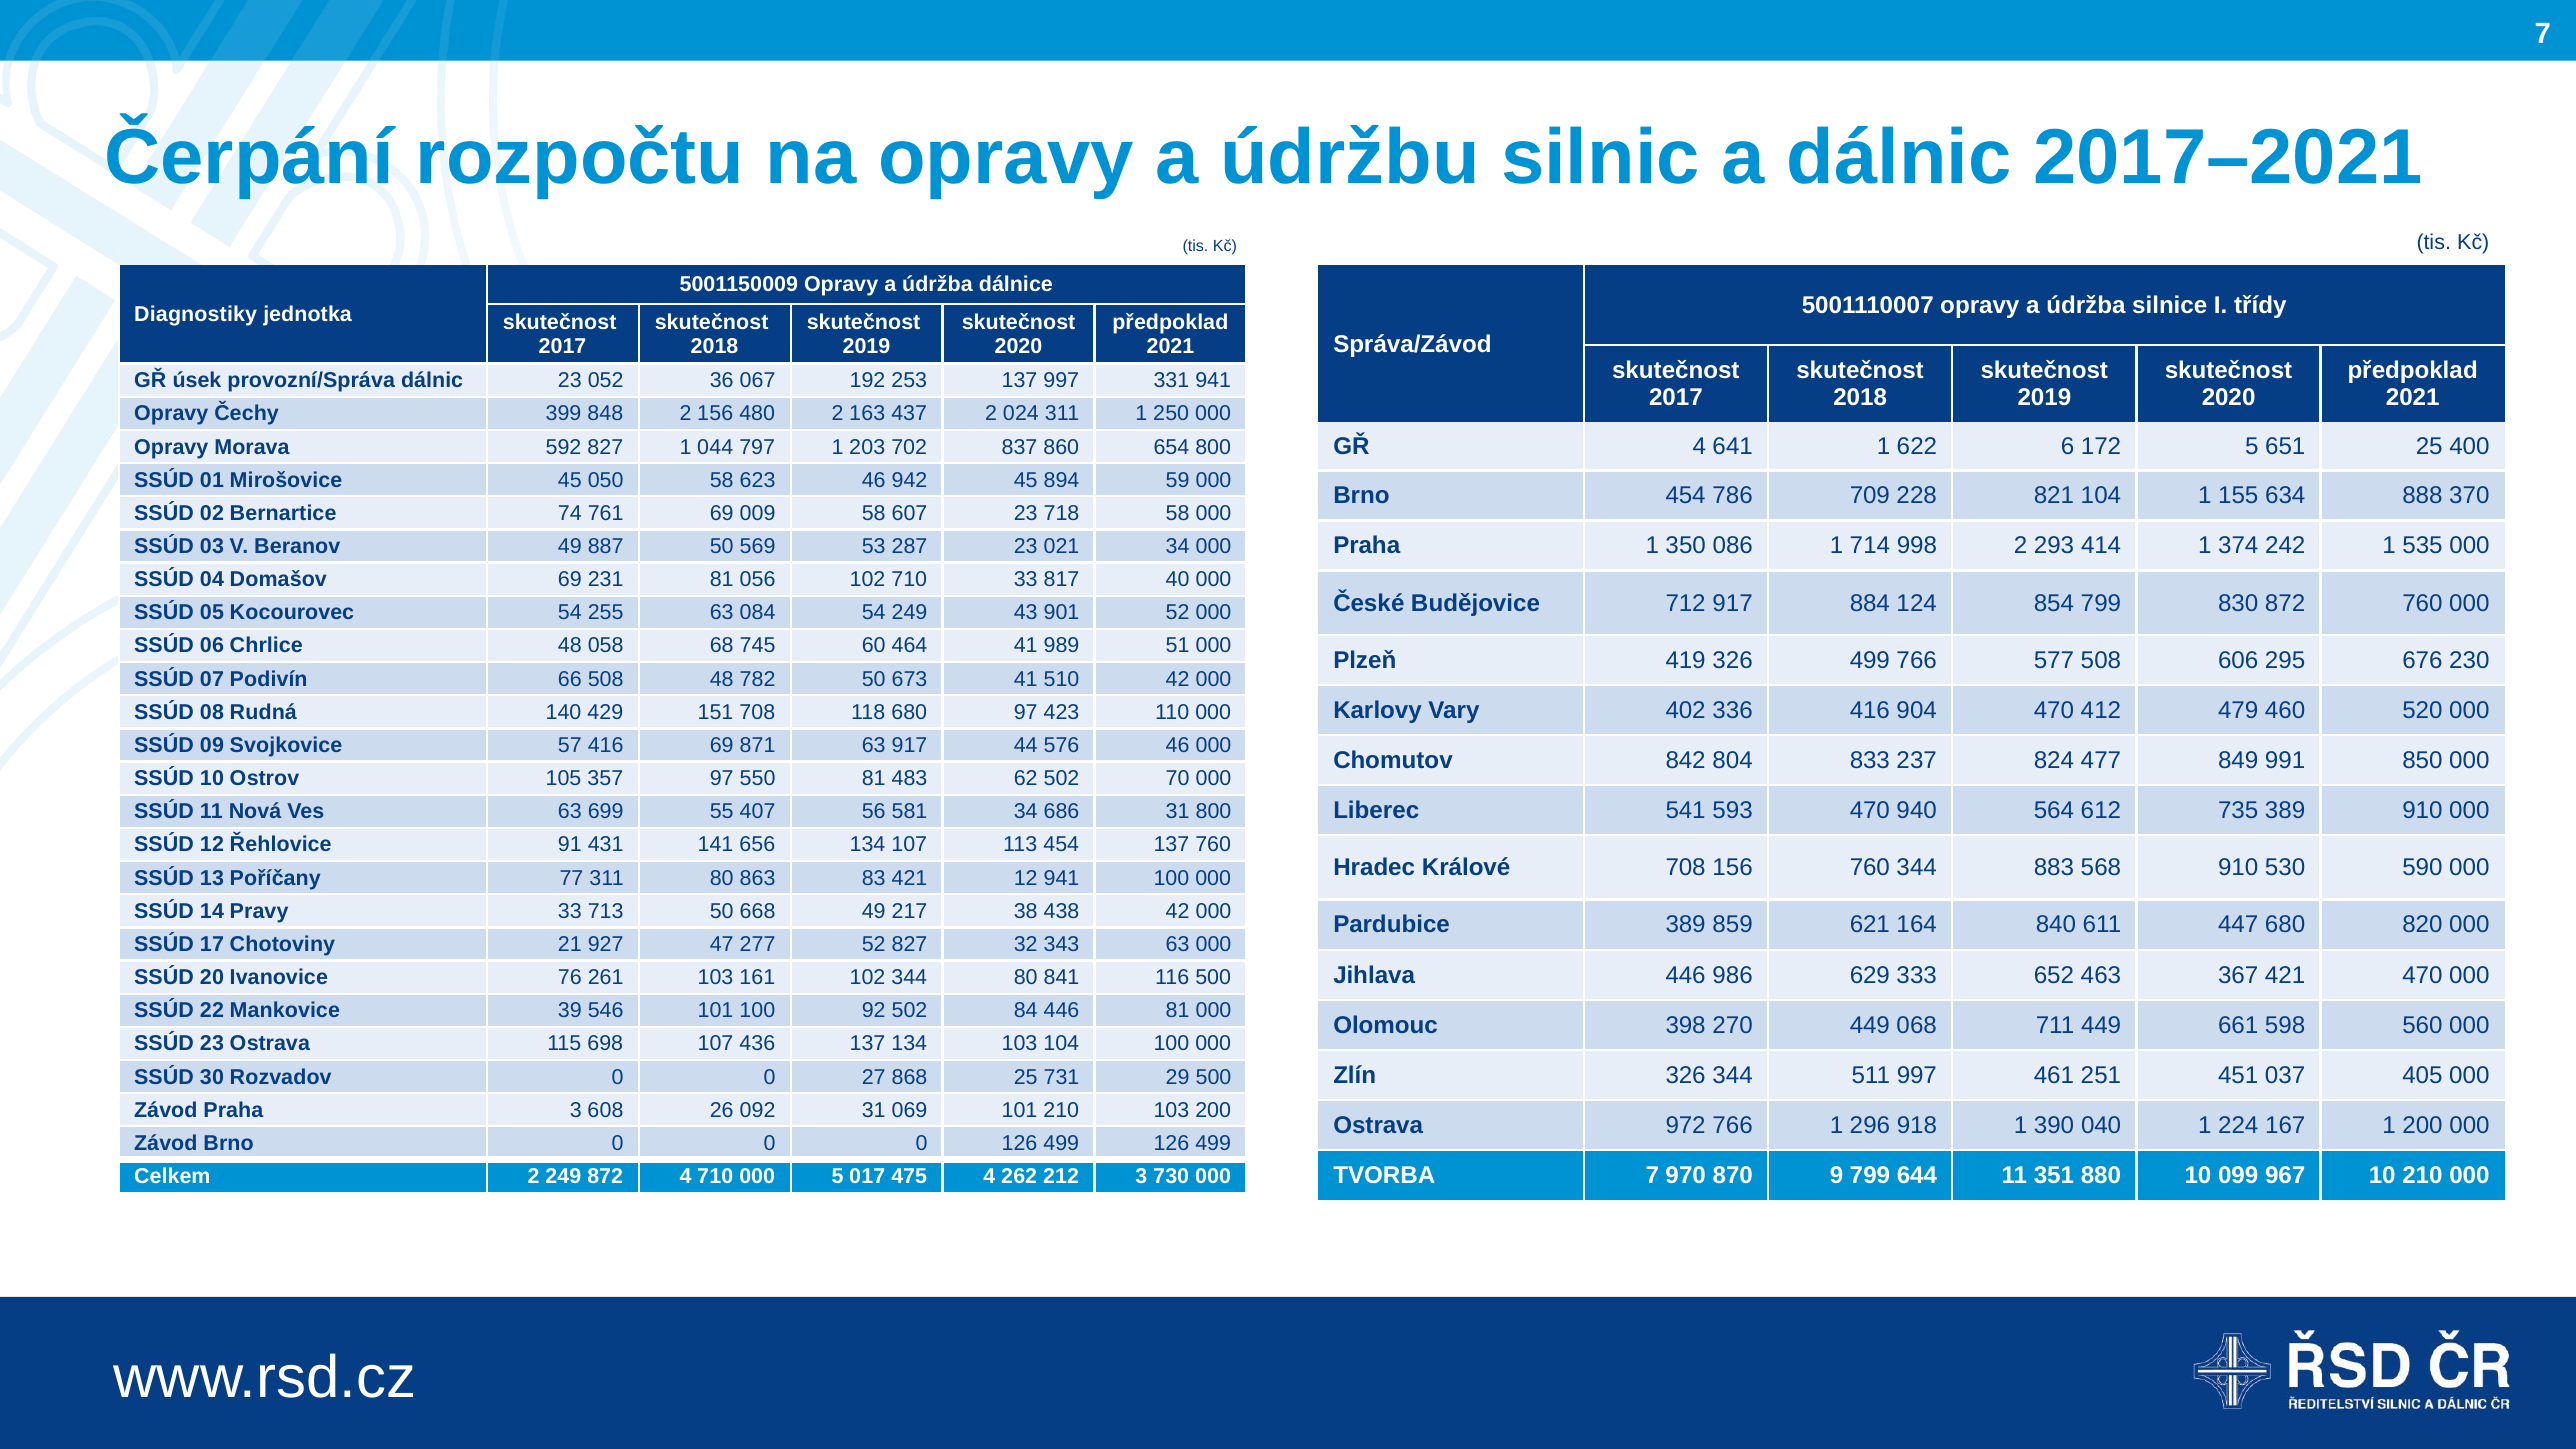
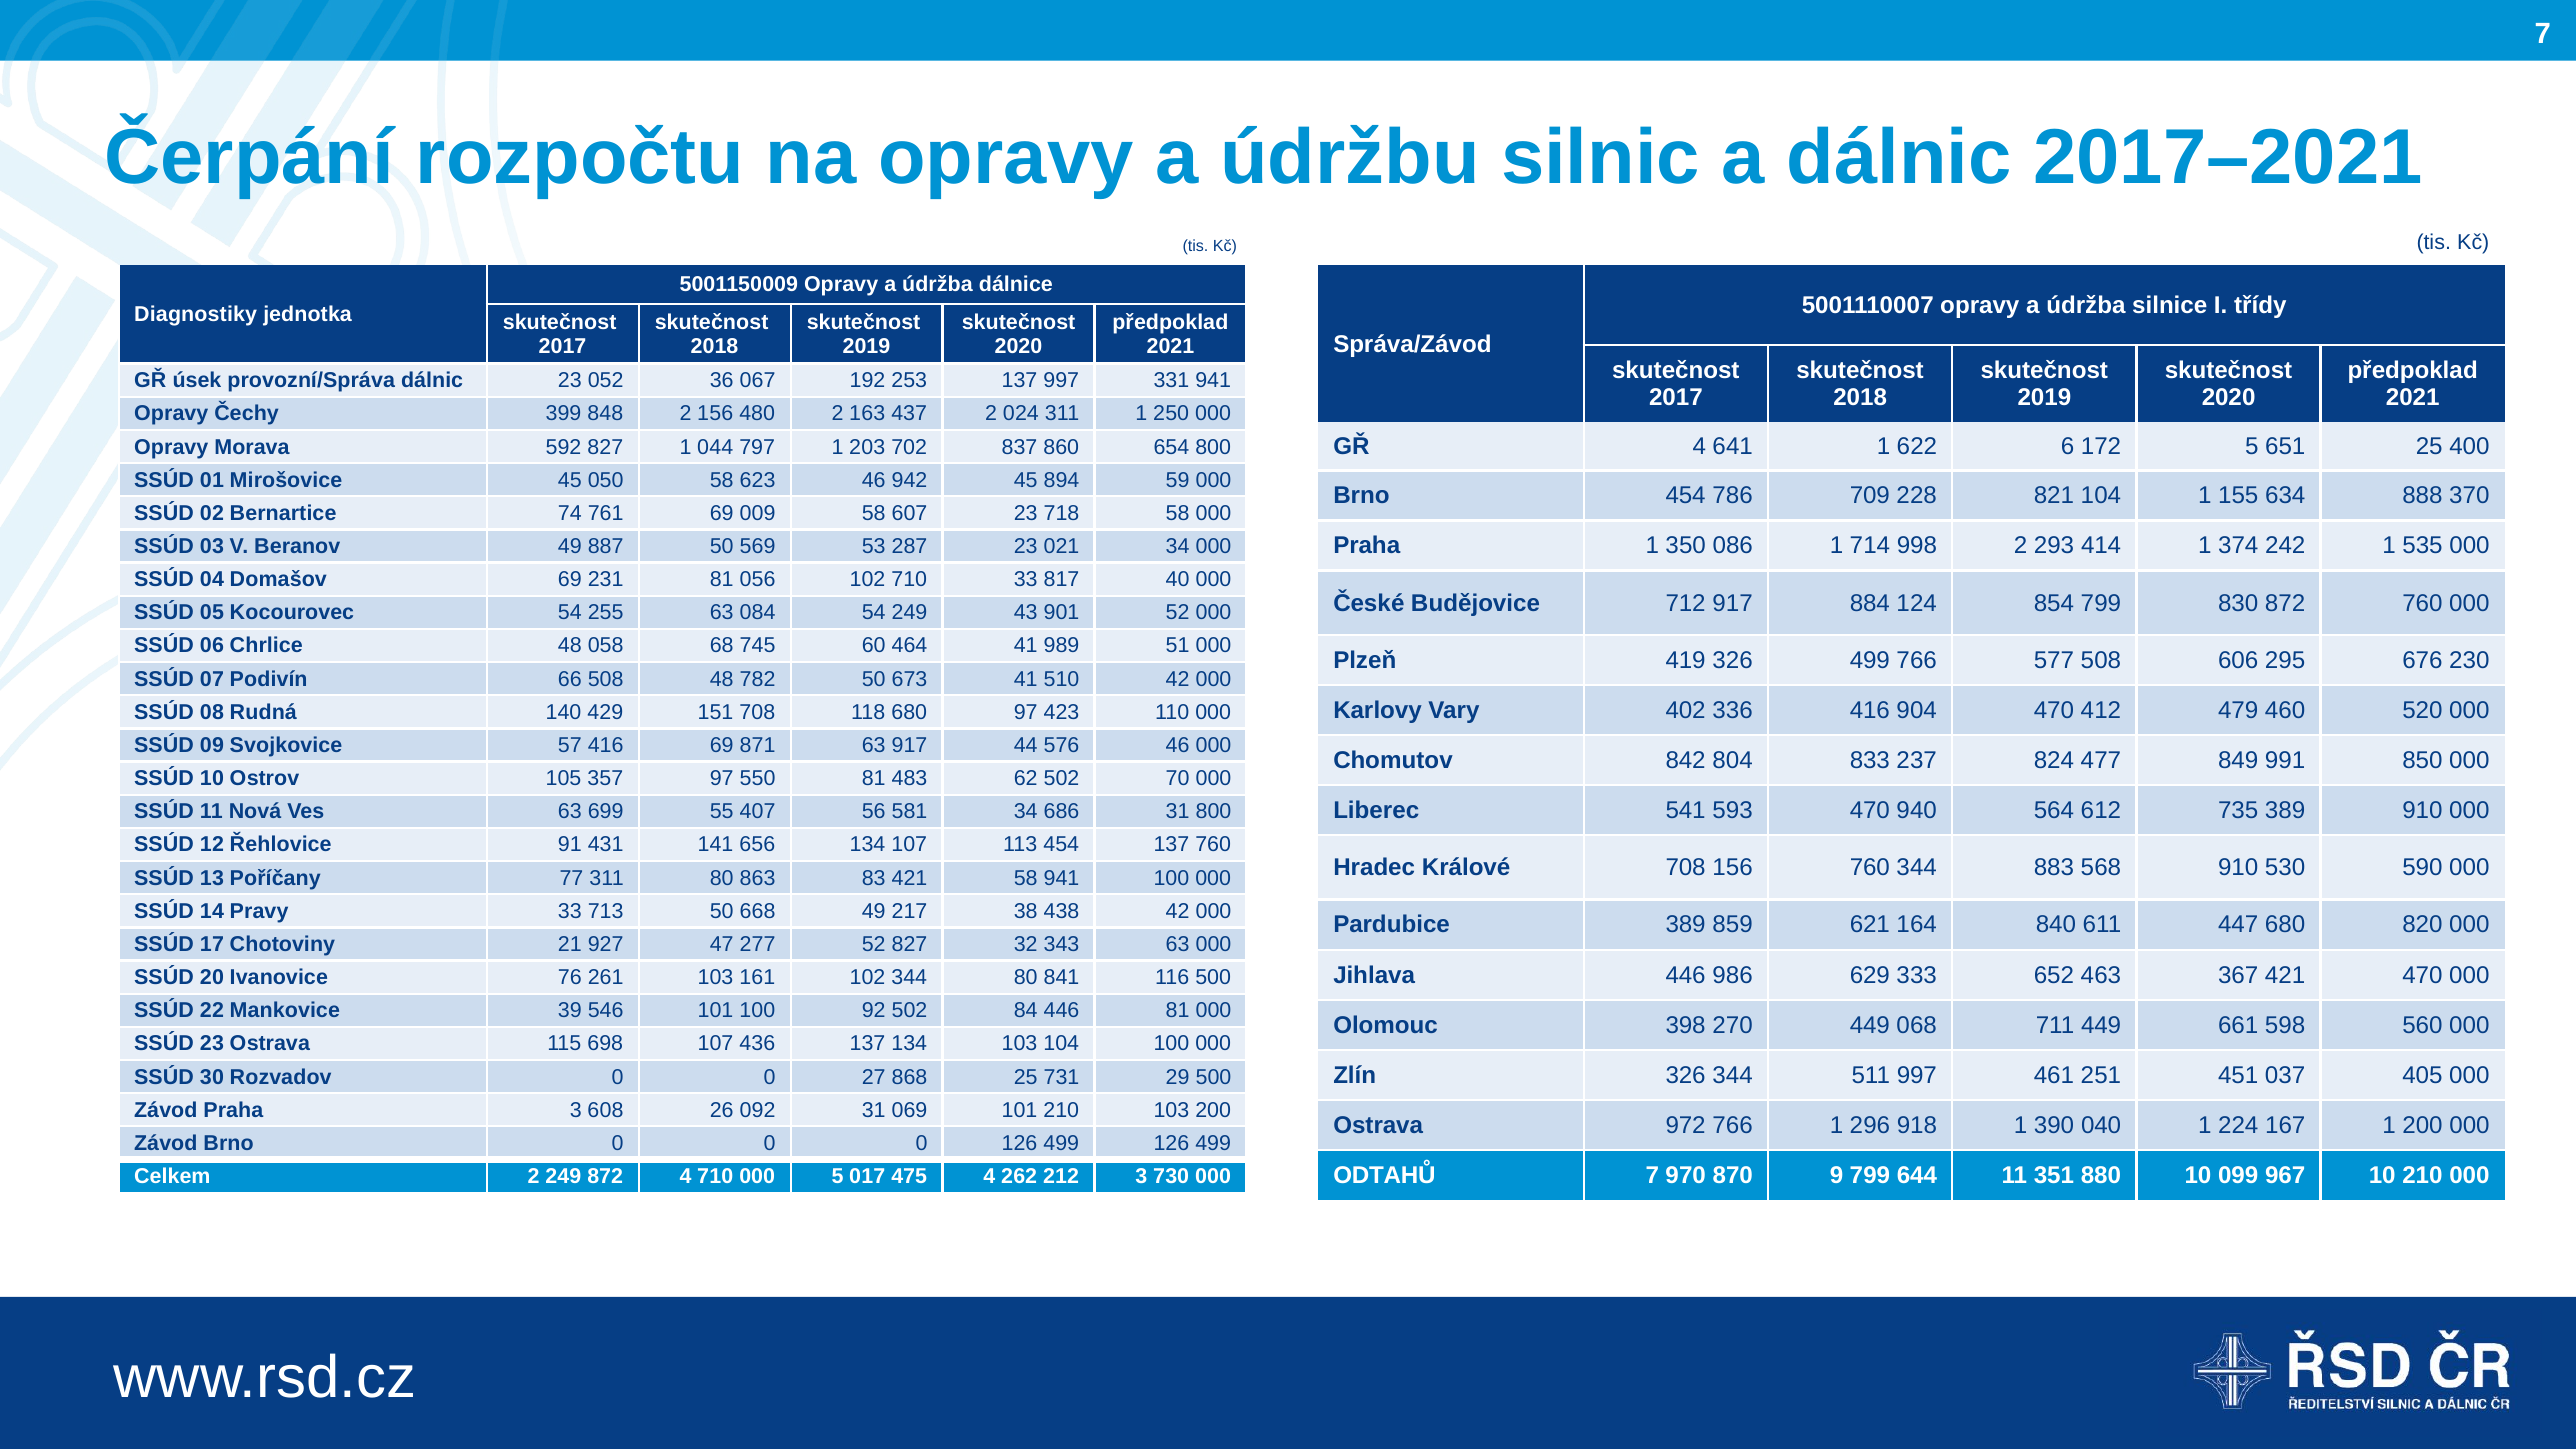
421 12: 12 -> 58
TVORBA: TVORBA -> ODTAHŮ
